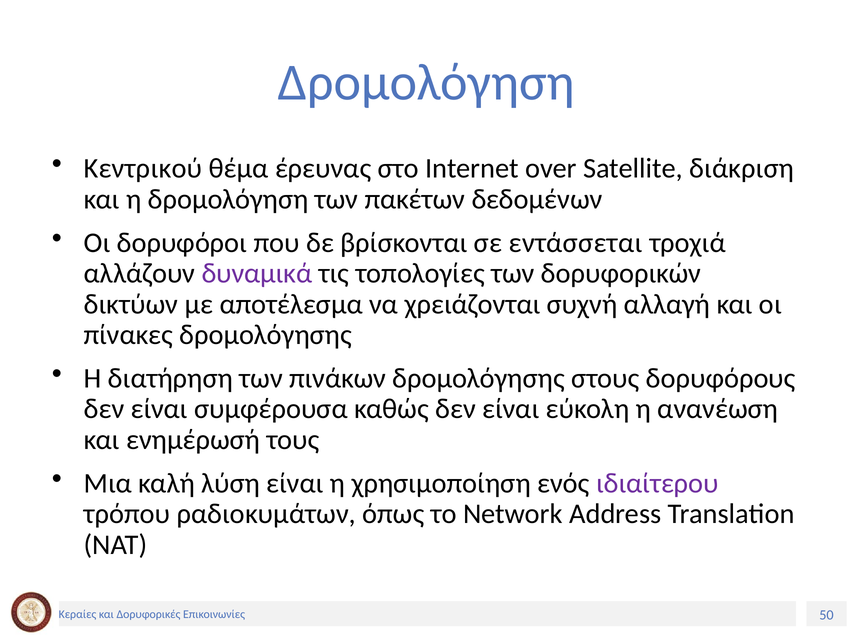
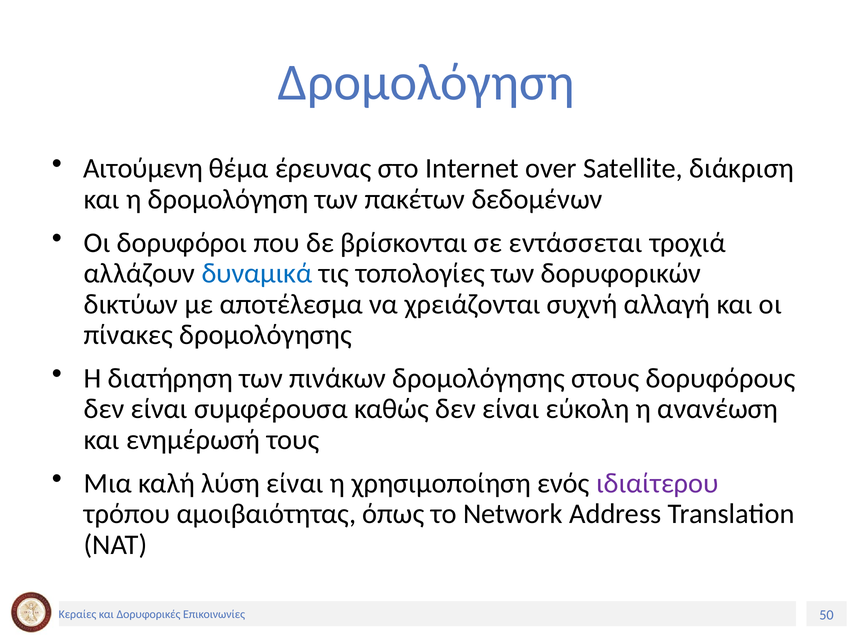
Κεντρικού: Κεντρικού -> Αιτούμενη
δυναμικά colour: purple -> blue
ραδιοκυμάτων: ραδιοκυμάτων -> αμοιβαιότητας
